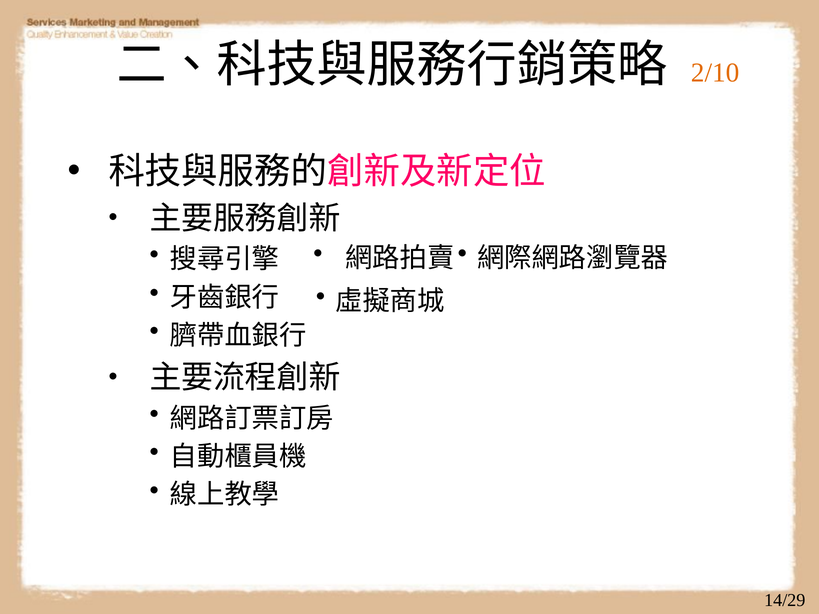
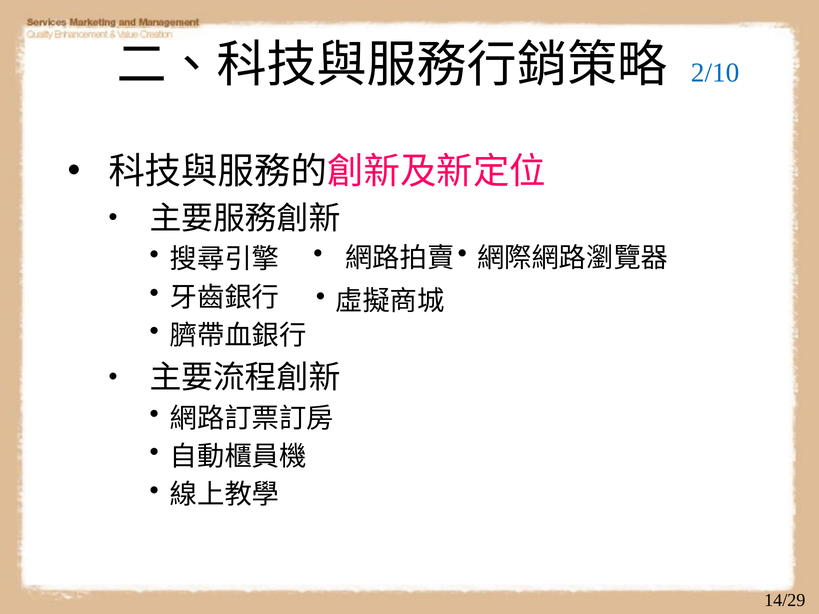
2/10 colour: orange -> blue
